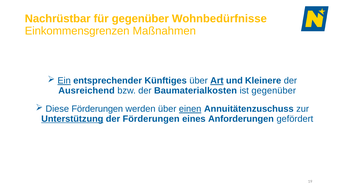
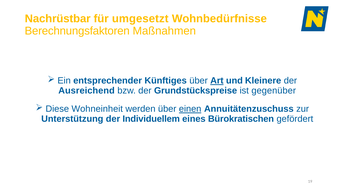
für gegenüber: gegenüber -> umgesetzt
Einkommensgrenzen: Einkommensgrenzen -> Berechnungsfaktoren
Ein underline: present -> none
Baumaterialkosten: Baumaterialkosten -> Grundstückspreise
Diese Förderungen: Förderungen -> Wohneinheit
Unterstützung underline: present -> none
der Förderungen: Förderungen -> Individuellem
Anforderungen: Anforderungen -> Bürokratischen
